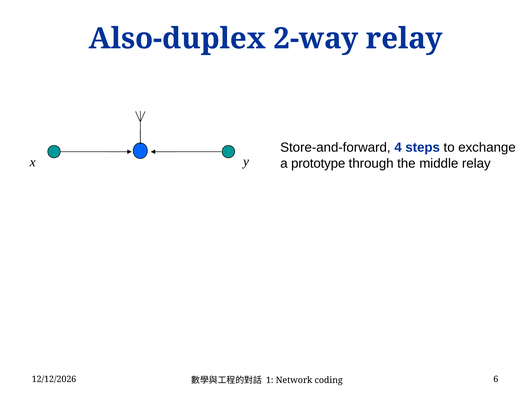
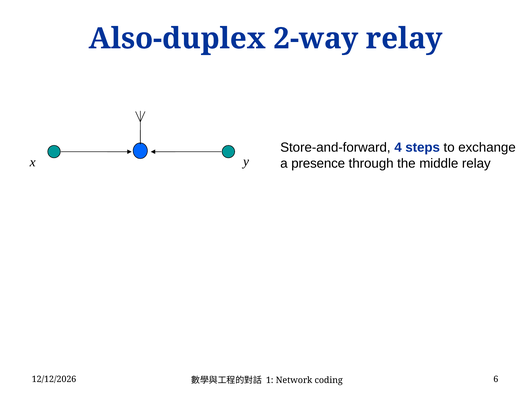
prototype: prototype -> presence
